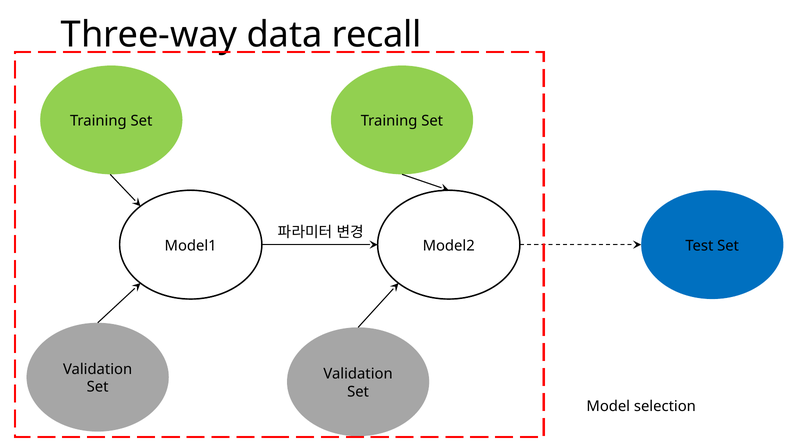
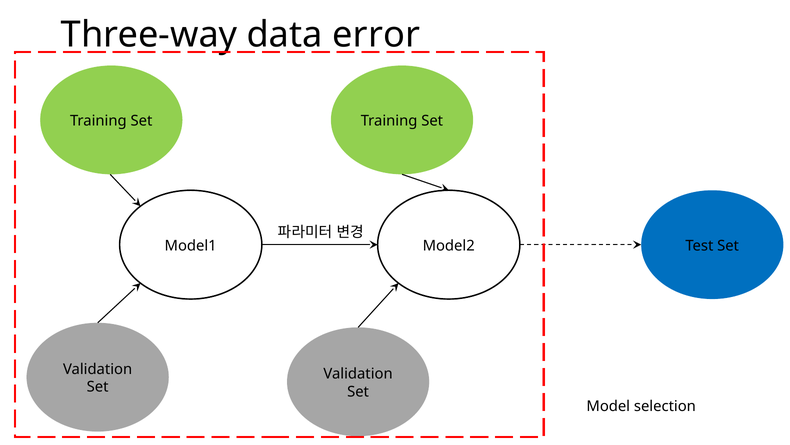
recall: recall -> error
